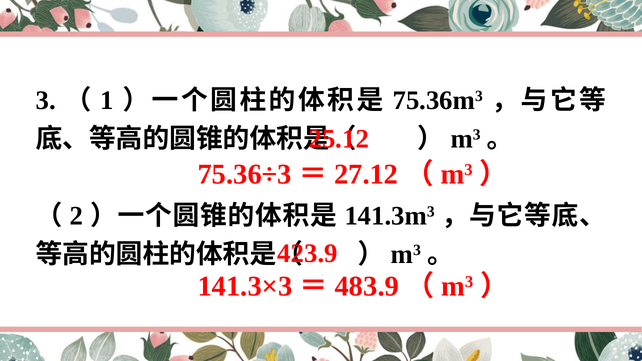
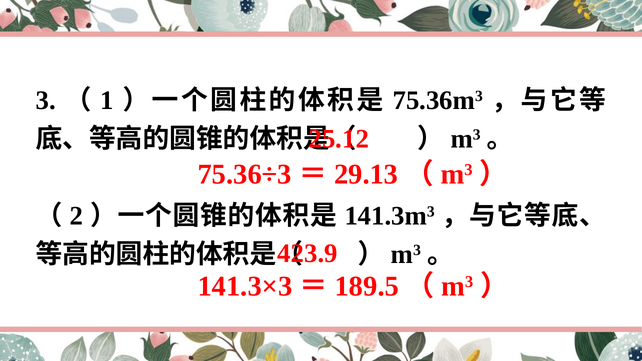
27.12: 27.12 -> 29.13
483.9: 483.9 -> 189.5
